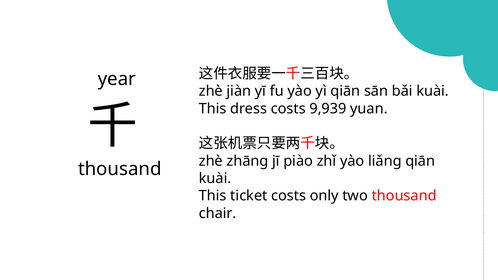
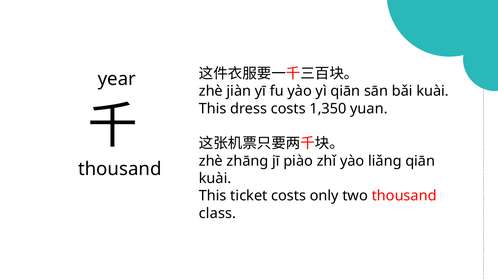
9,939: 9,939 -> 1,350
chair: chair -> class
